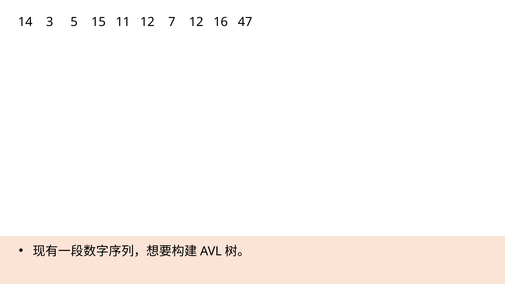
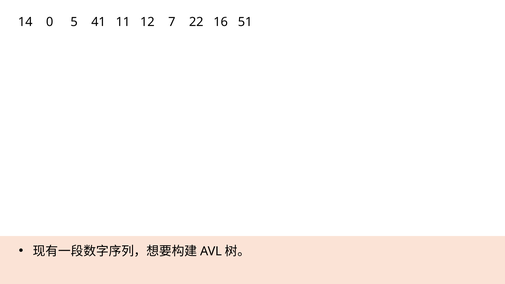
3: 3 -> 0
15: 15 -> 41
7 12: 12 -> 22
47: 47 -> 51
